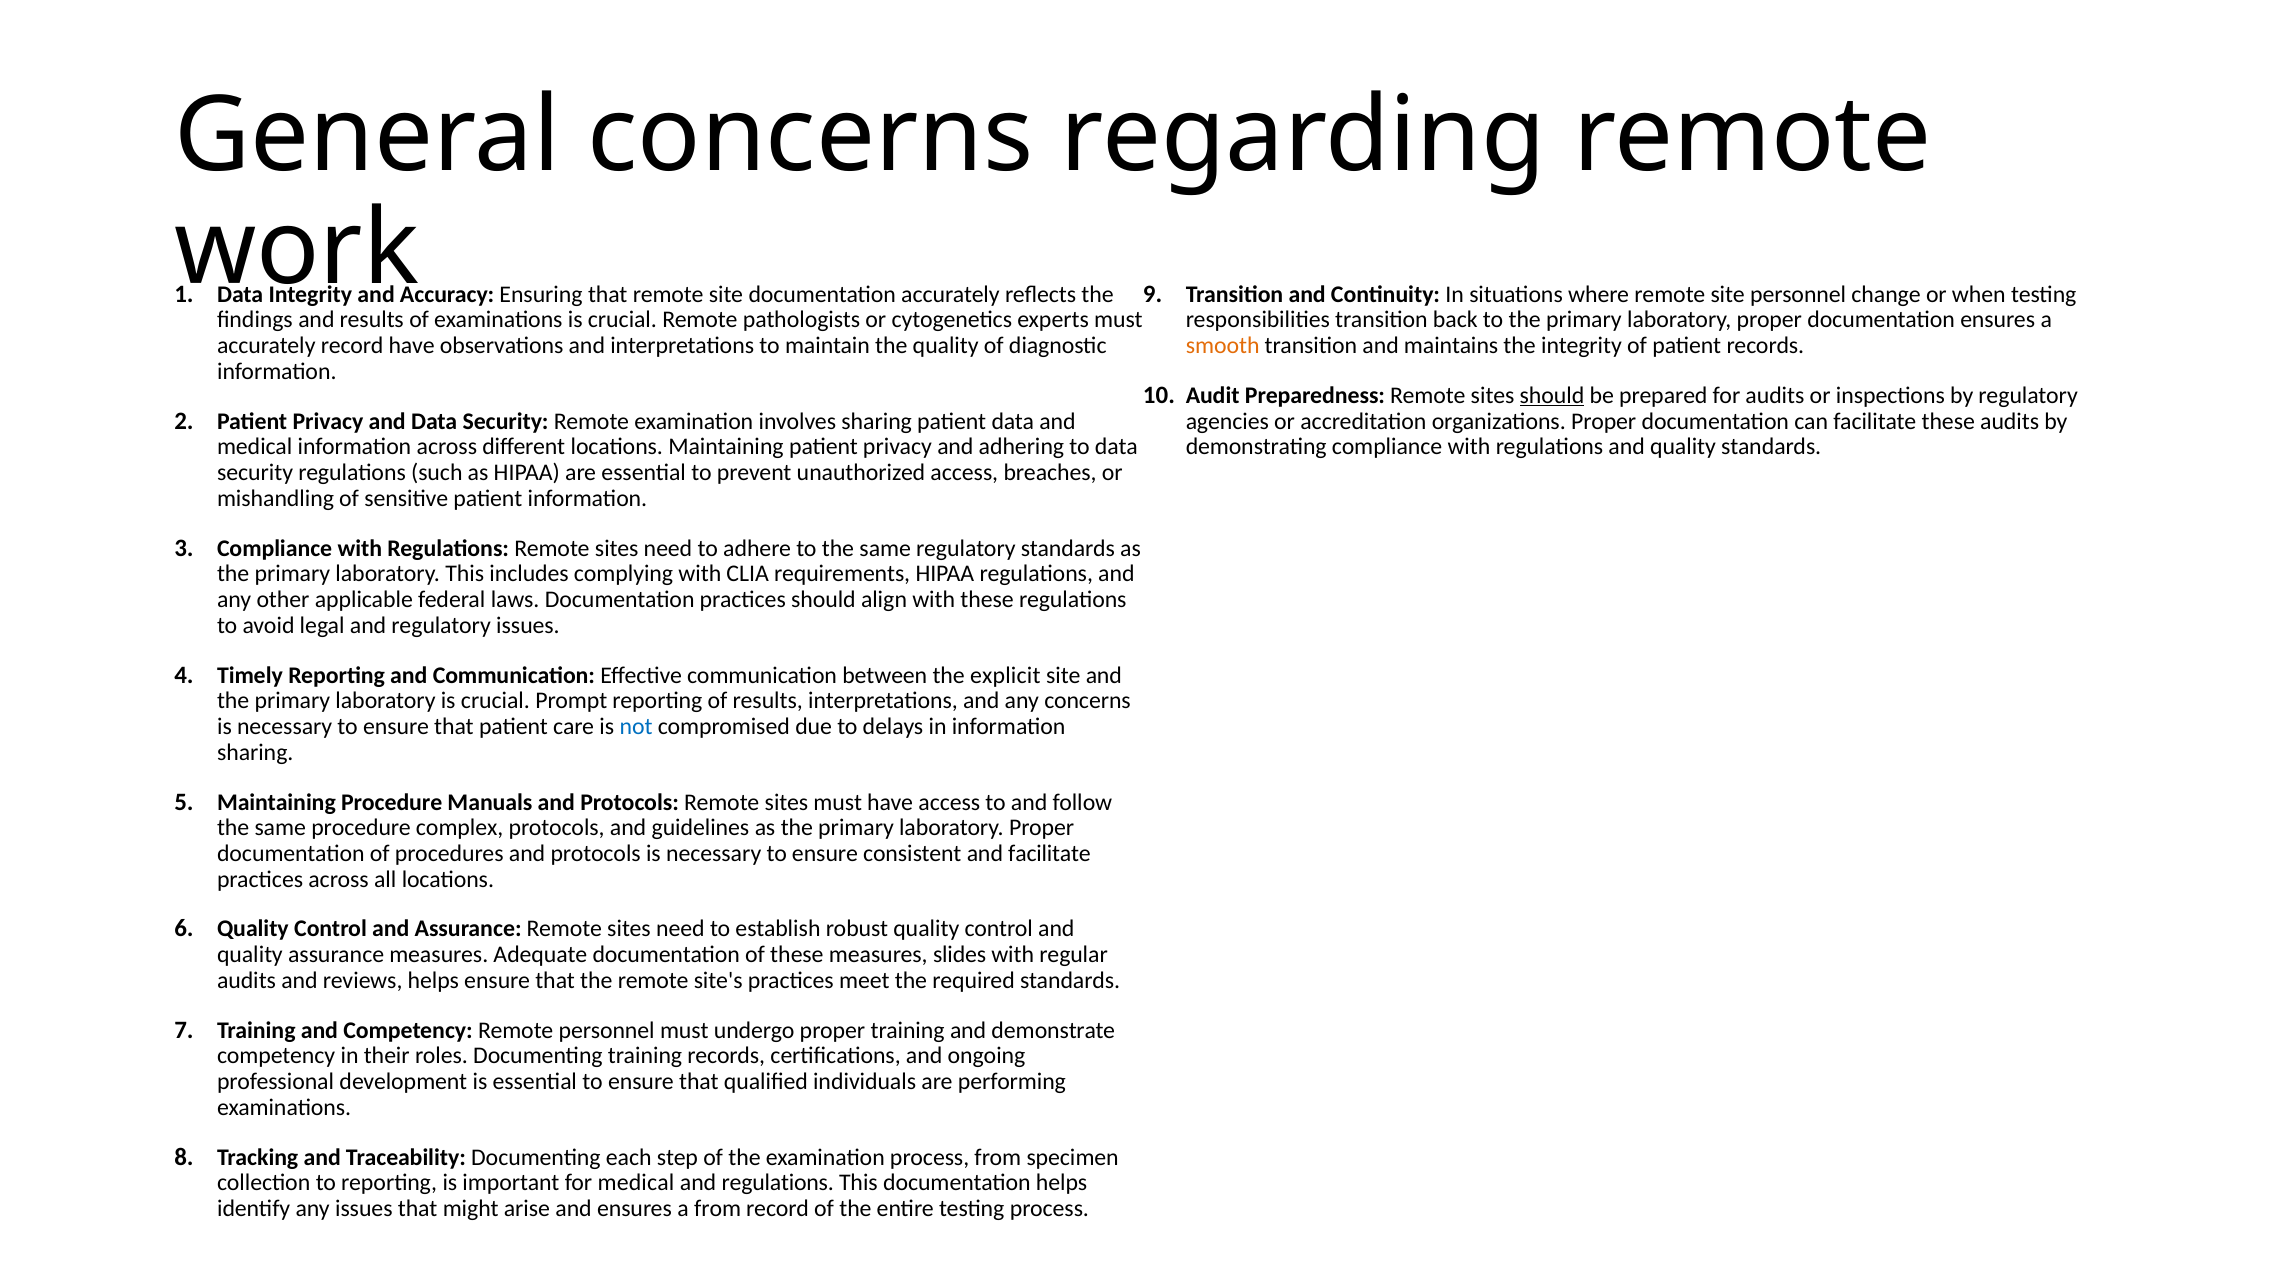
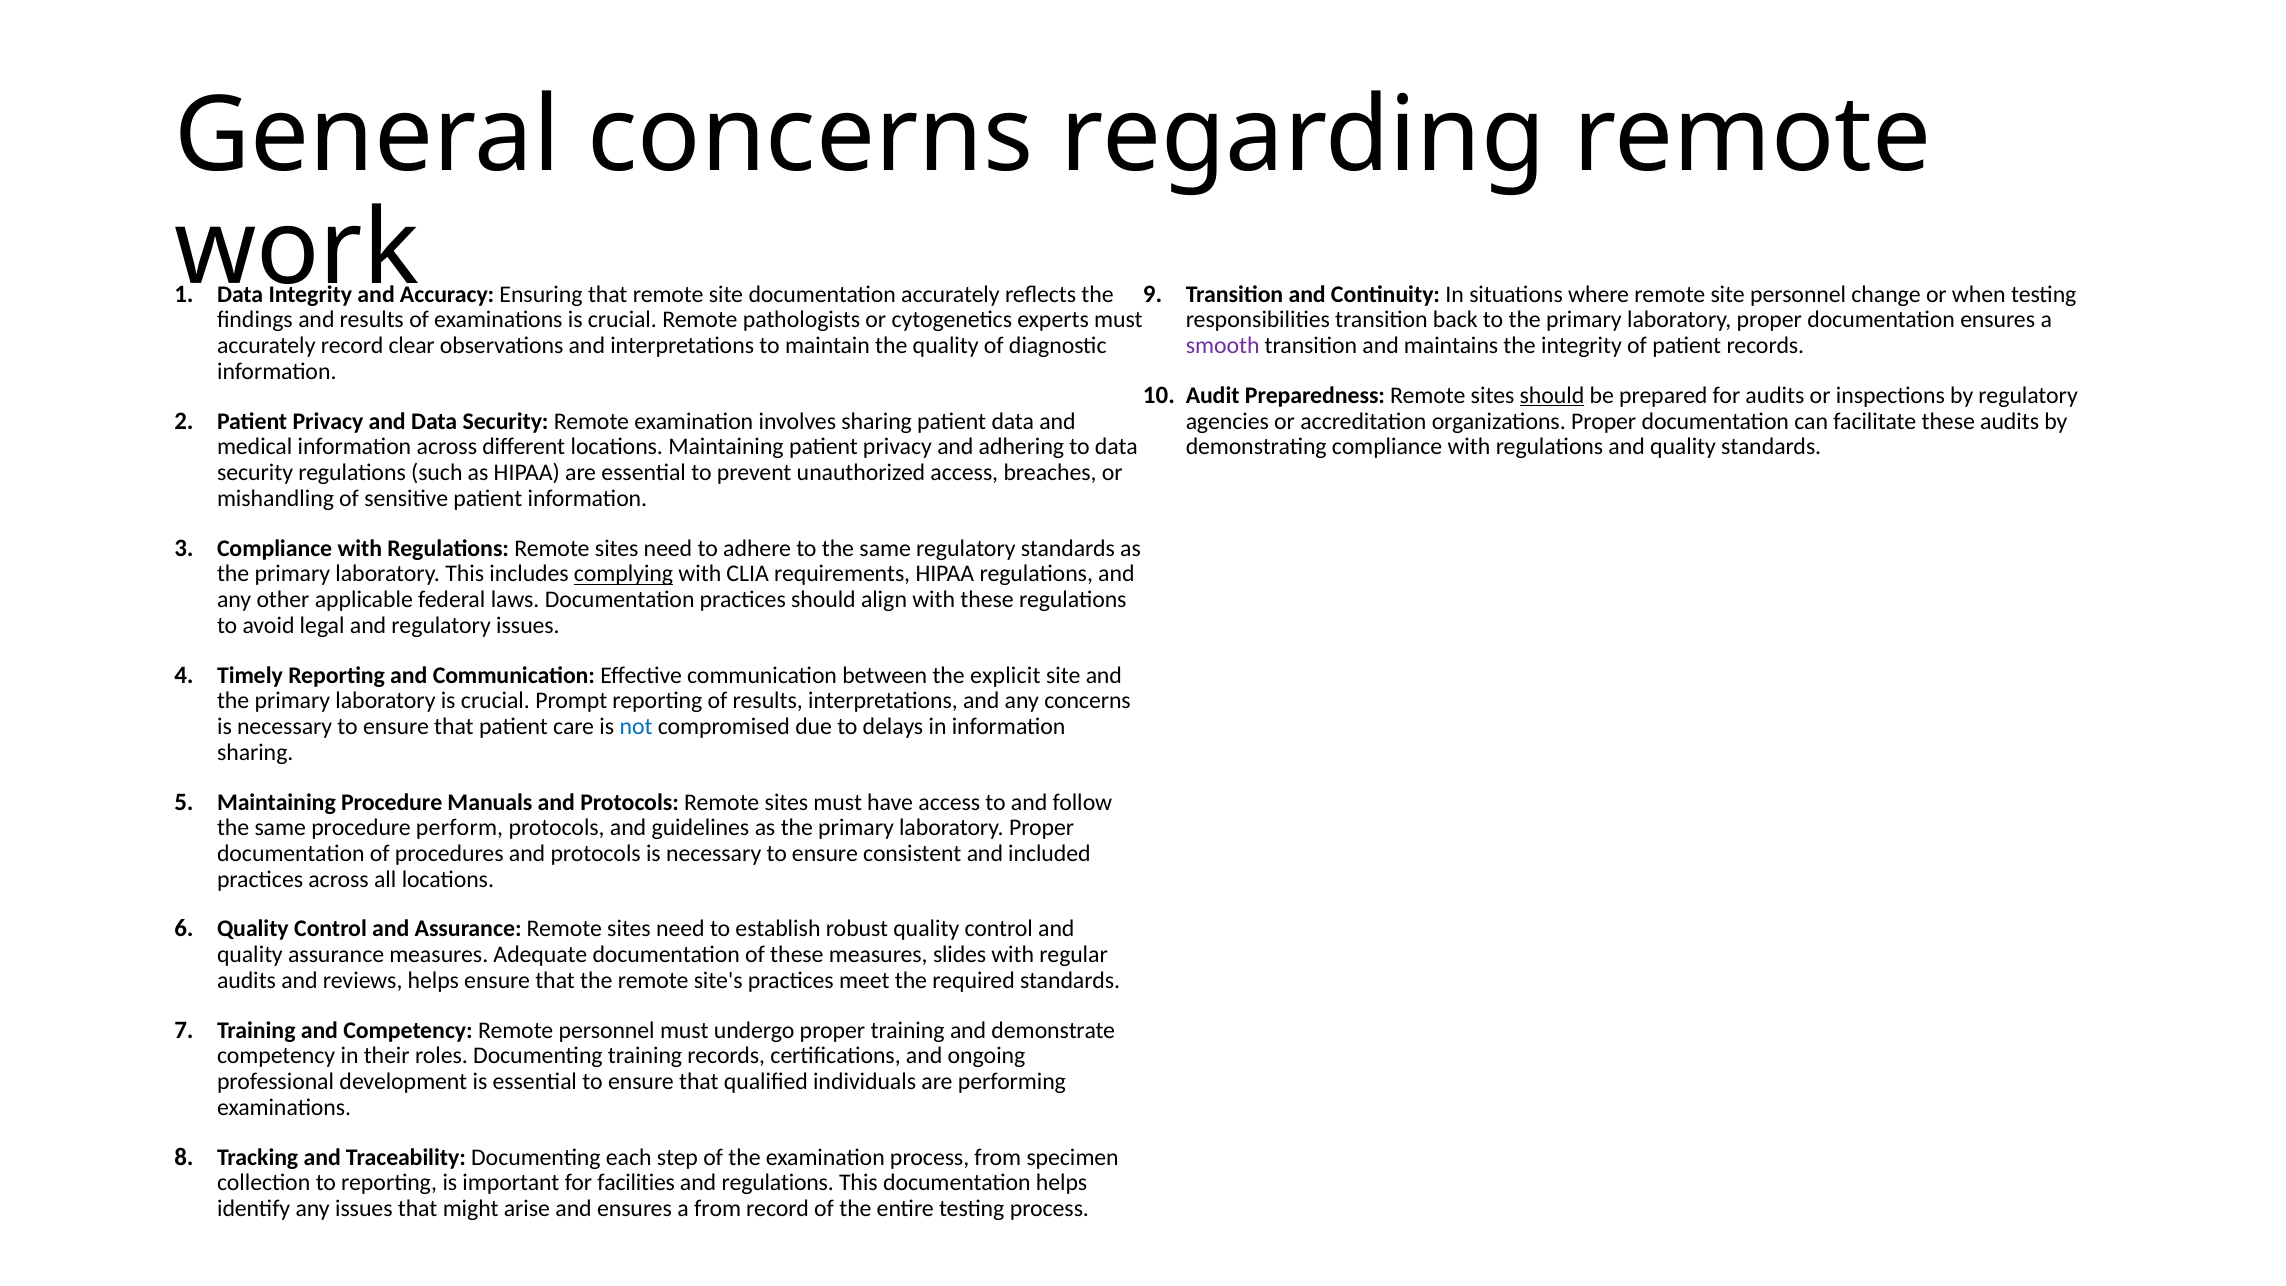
record have: have -> clear
smooth colour: orange -> purple
complying underline: none -> present
complex: complex -> perform
and facilitate: facilitate -> included
for medical: medical -> facilities
